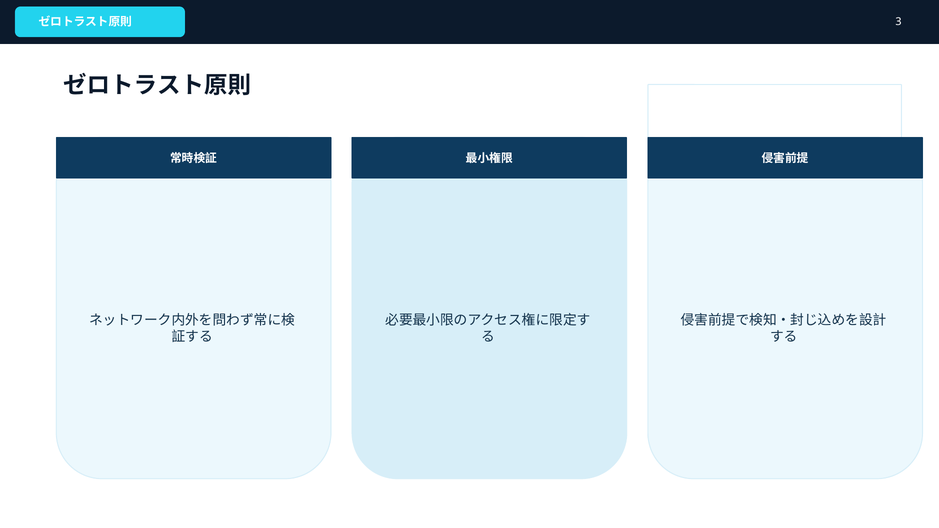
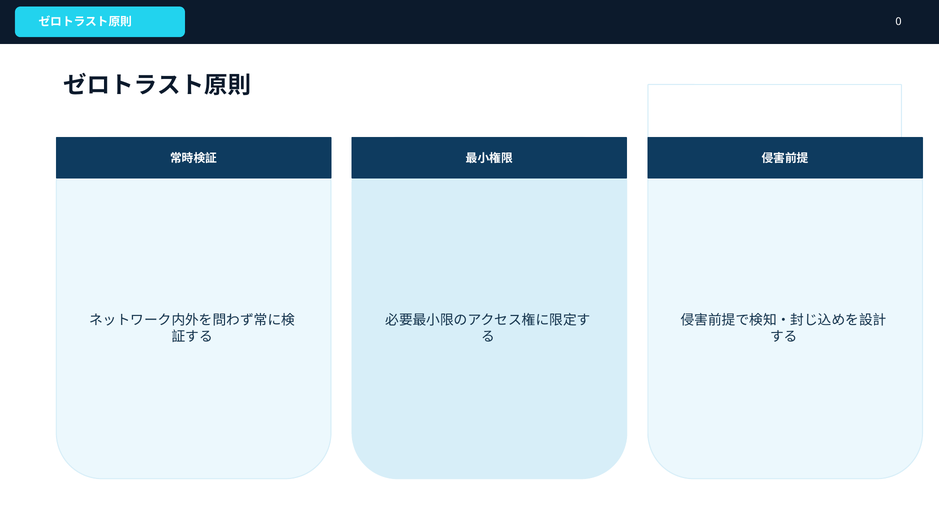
3: 3 -> 0
